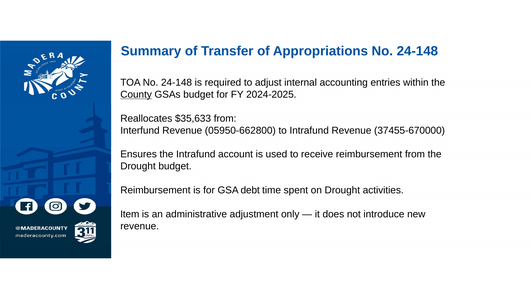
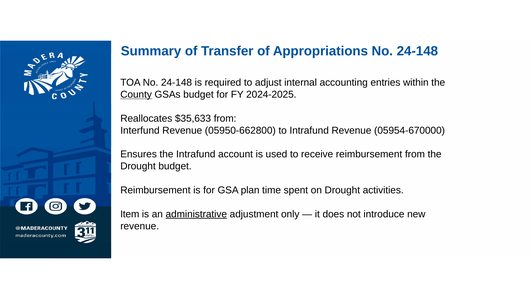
37455-670000: 37455-670000 -> 05954-670000
debt: debt -> plan
administrative underline: none -> present
